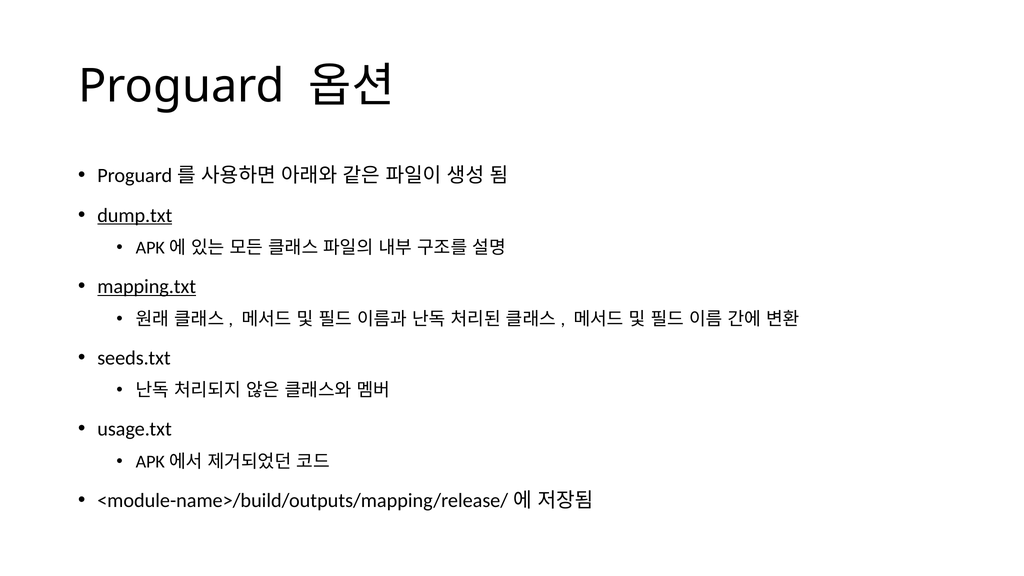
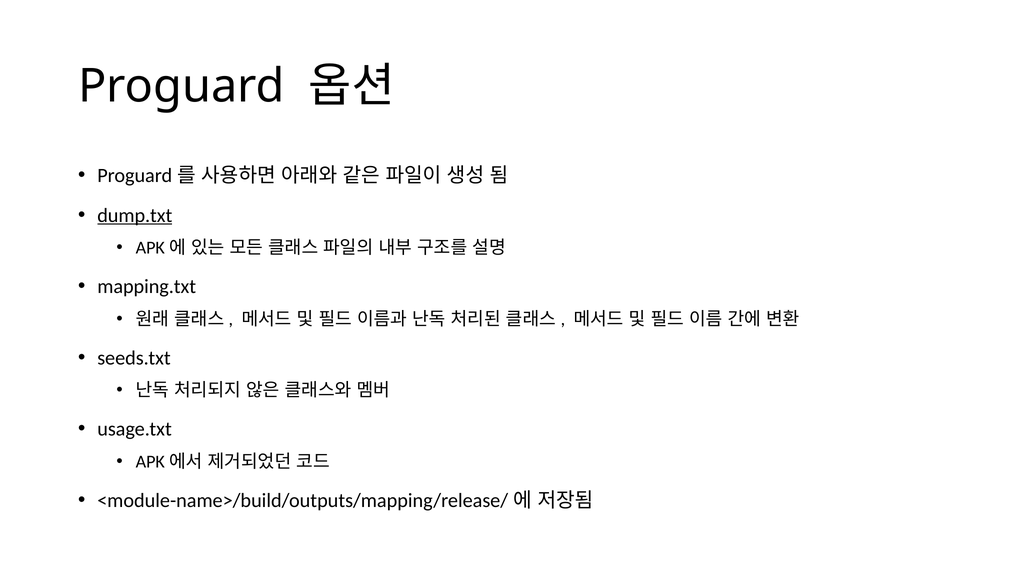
mapping.txt underline: present -> none
